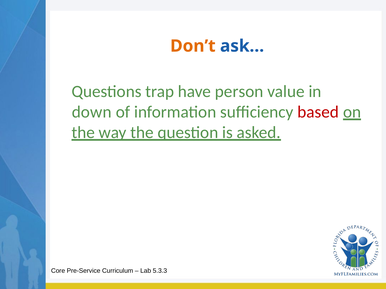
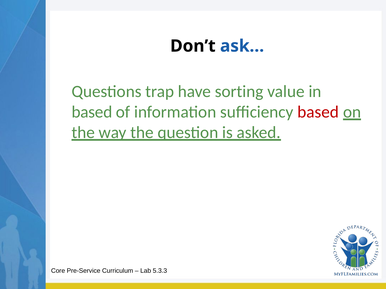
Don’t colour: orange -> black
person: person -> sorting
down at (92, 112): down -> based
